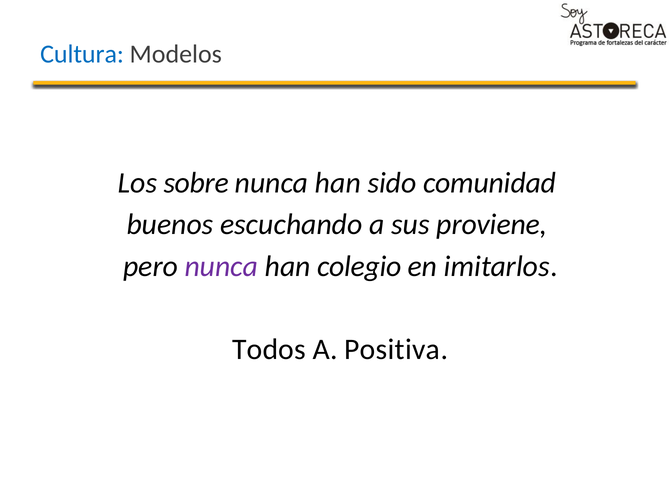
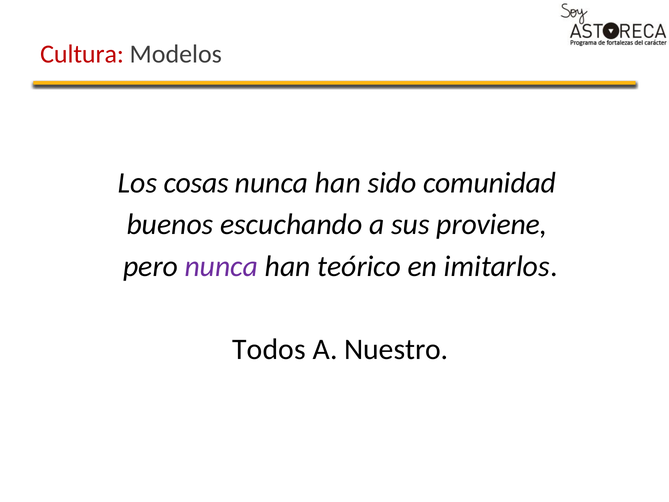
Cultura colour: blue -> red
sobre: sobre -> cosas
colegio: colegio -> teórico
Positiva: Positiva -> Nuestro
